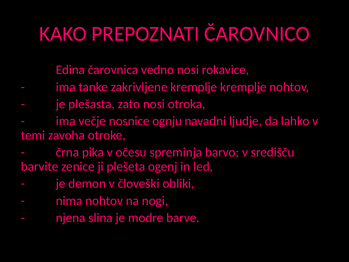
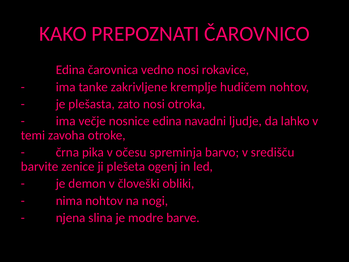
kremplje kremplje: kremplje -> hudičem
nosnice ognju: ognju -> edina
